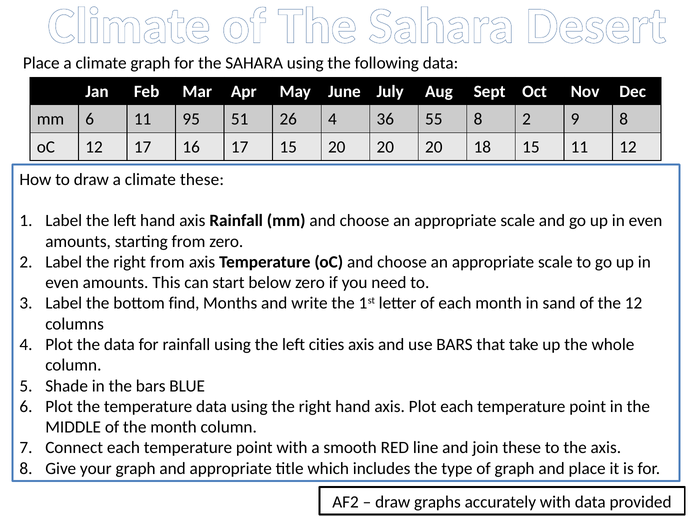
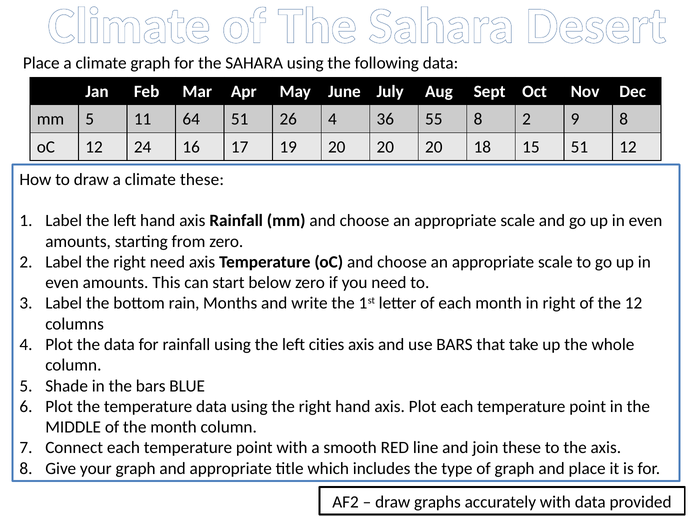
mm 6: 6 -> 5
95: 95 -> 64
12 17: 17 -> 24
17 15: 15 -> 19
15 11: 11 -> 51
right from: from -> need
find: find -> rain
in sand: sand -> right
